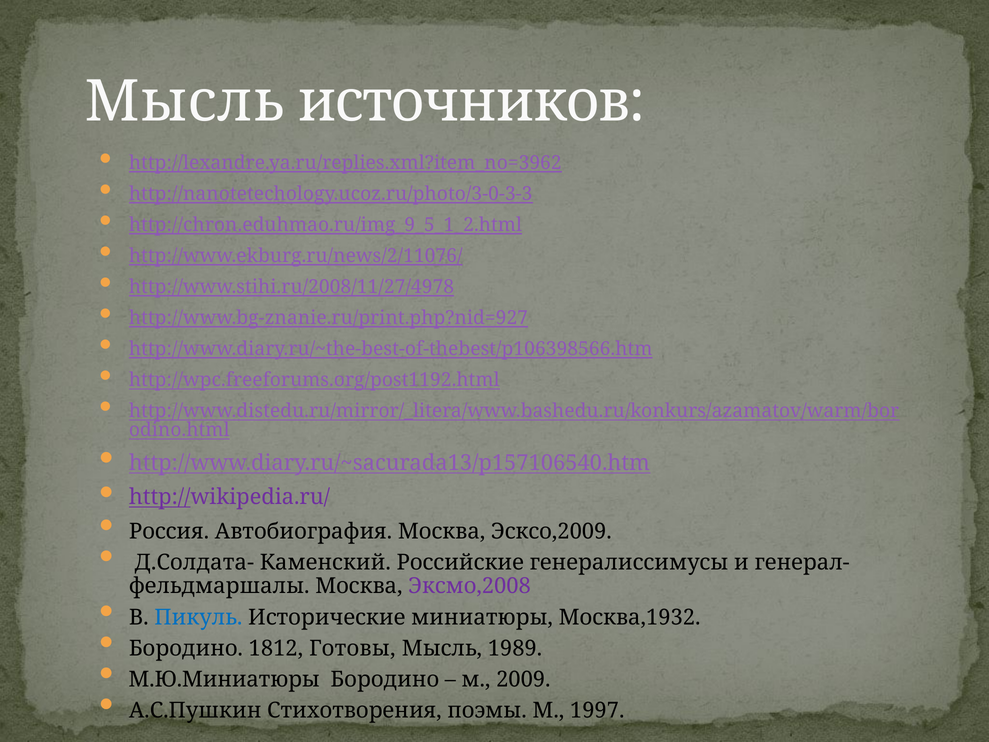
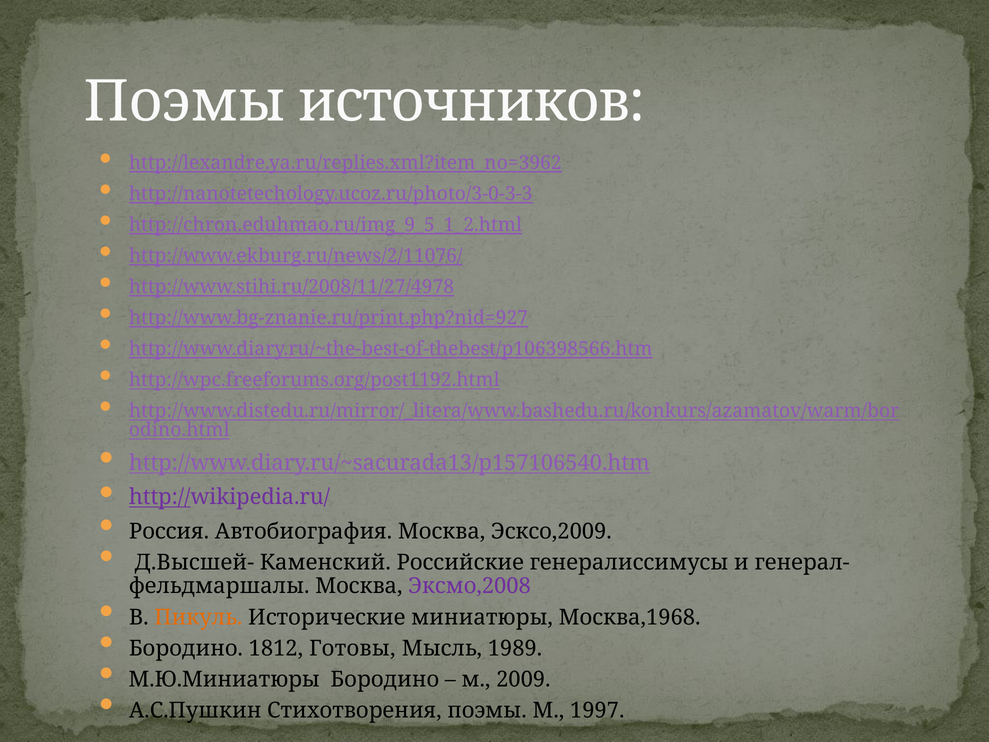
Мысль at (184, 102): Мысль -> Поэмы
Д.Солдата-: Д.Солдата- -> Д.Высшей-
Пикуль colour: blue -> orange
Москва,1932: Москва,1932 -> Москва,1968
